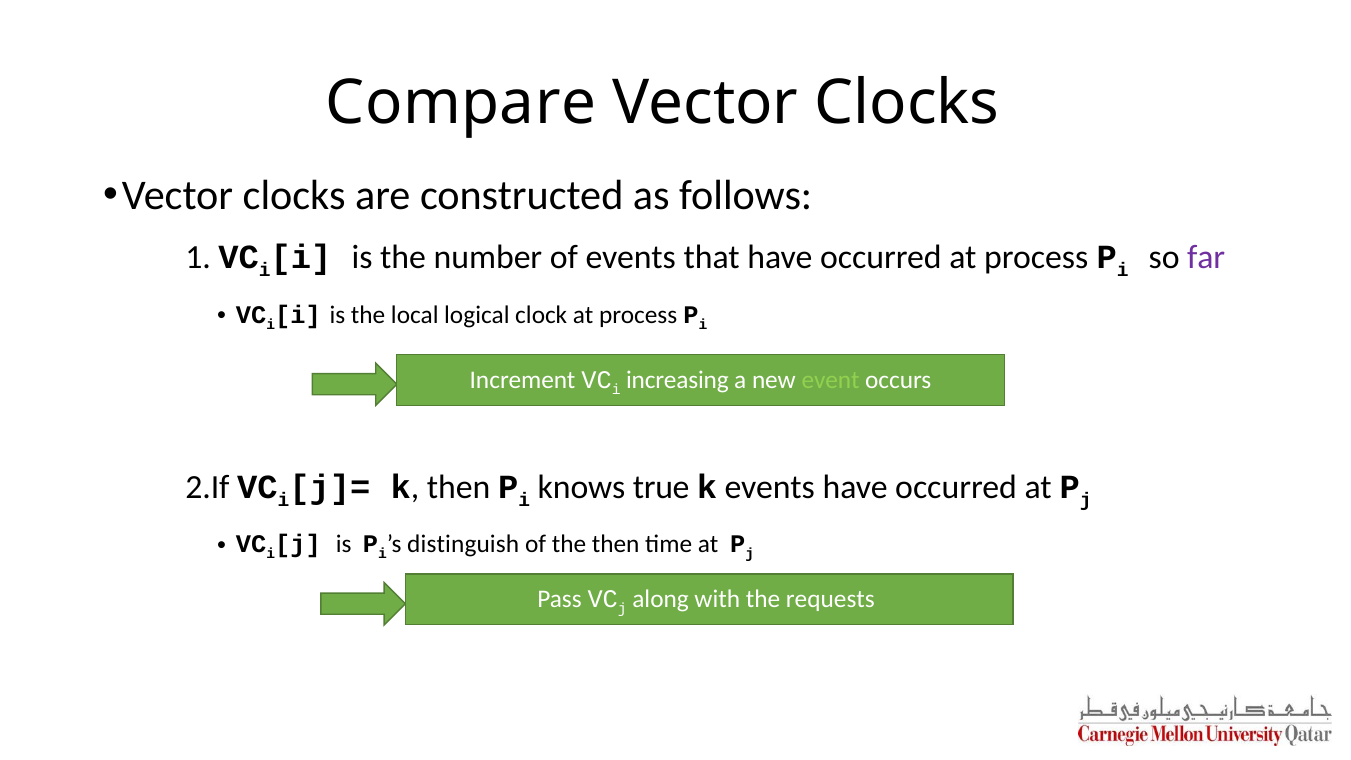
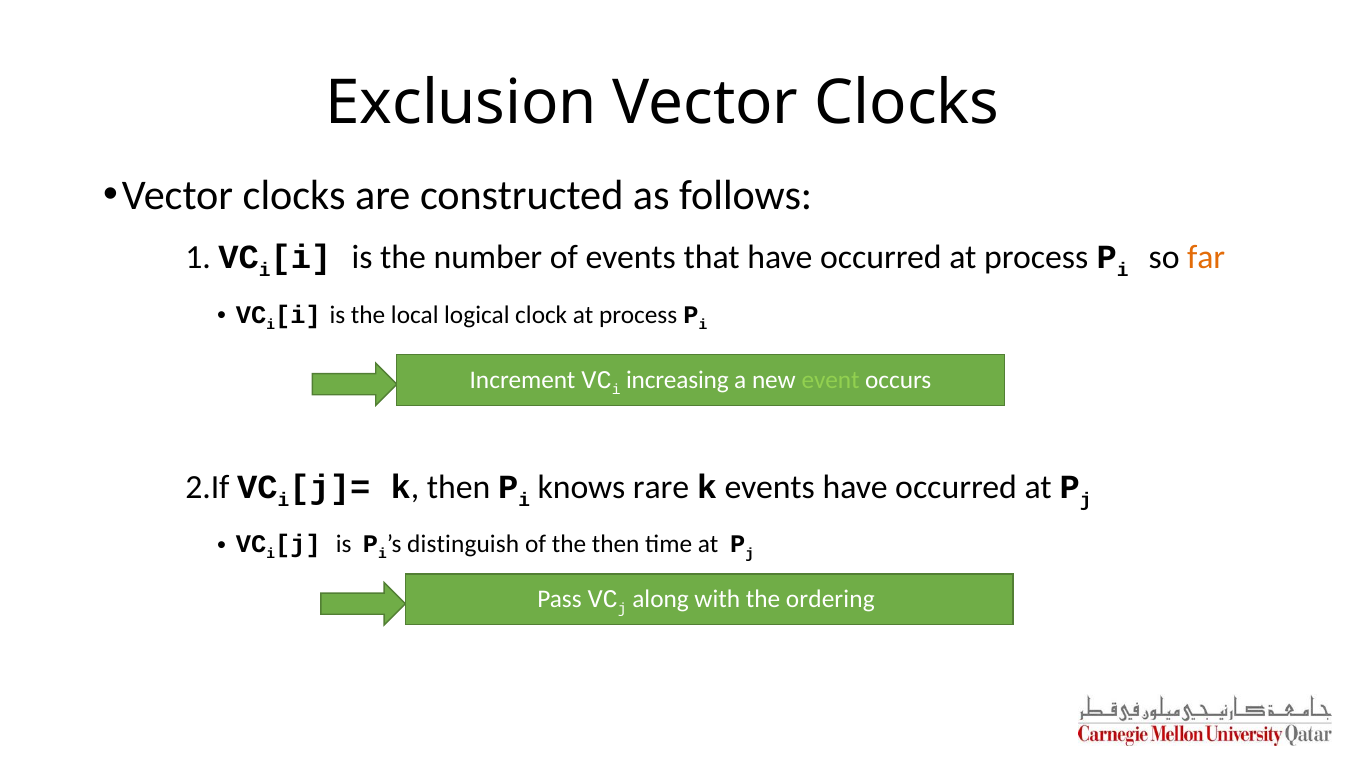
Compare: Compare -> Exclusion
far colour: purple -> orange
true: true -> rare
requests: requests -> ordering
